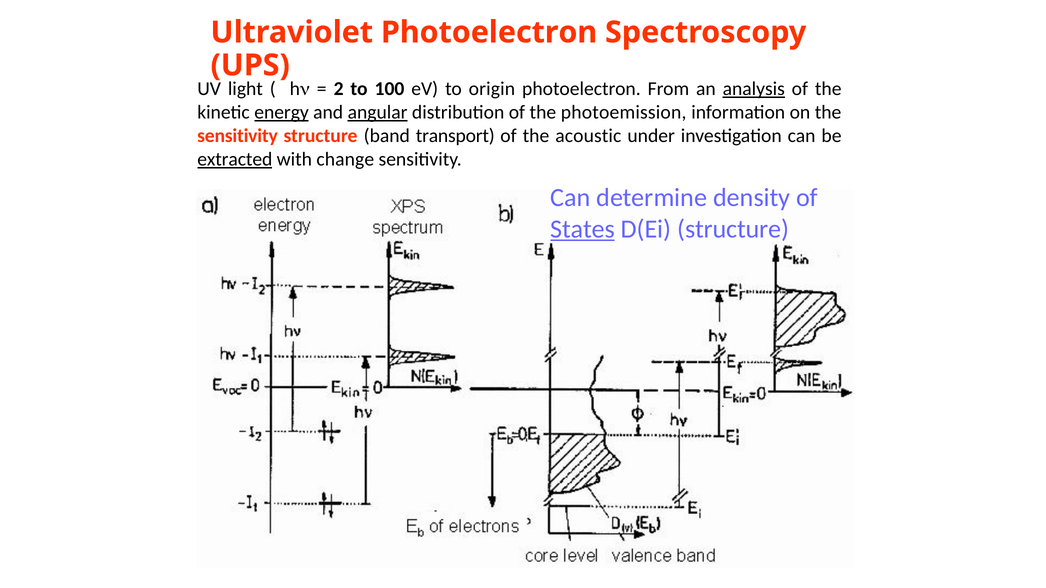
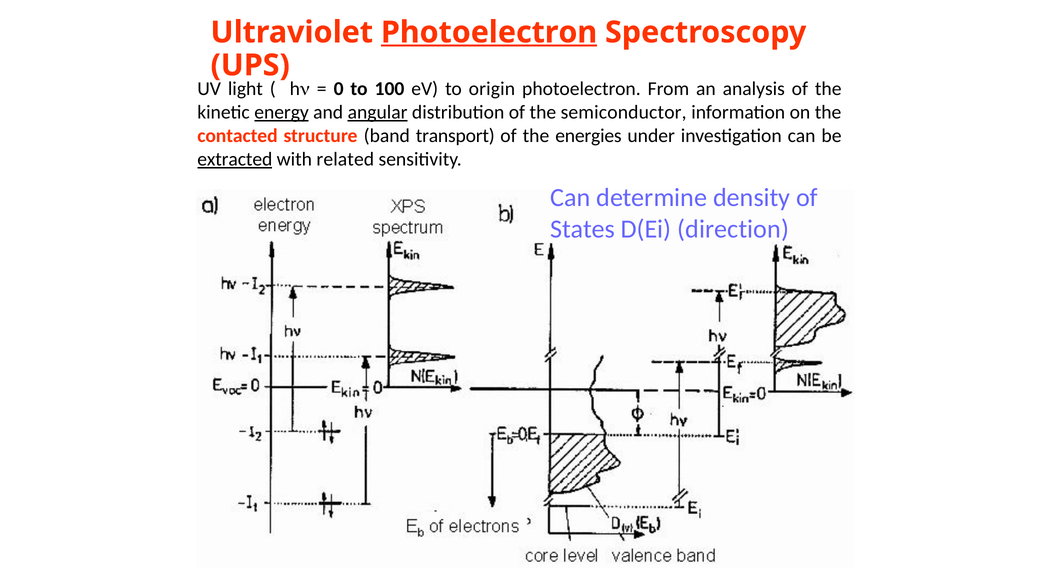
Photoelectron at (489, 32) underline: none -> present
2: 2 -> 0
analysis underline: present -> none
photoemission: photoemission -> semiconductor
sensitivity at (238, 136): sensitivity -> contacted
acoustic: acoustic -> energies
change: change -> related
States underline: present -> none
D(Ei structure: structure -> direction
